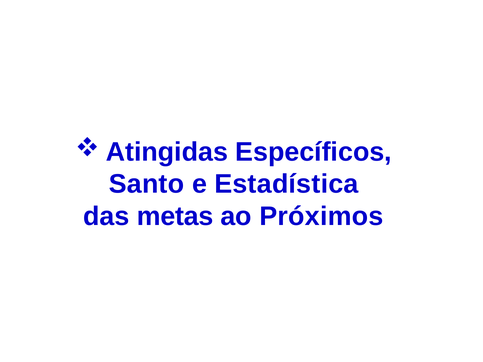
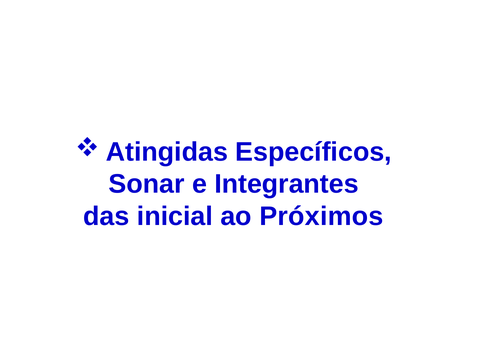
Santo: Santo -> Sonar
Estadística: Estadística -> Integrantes
metas: metas -> inicial
